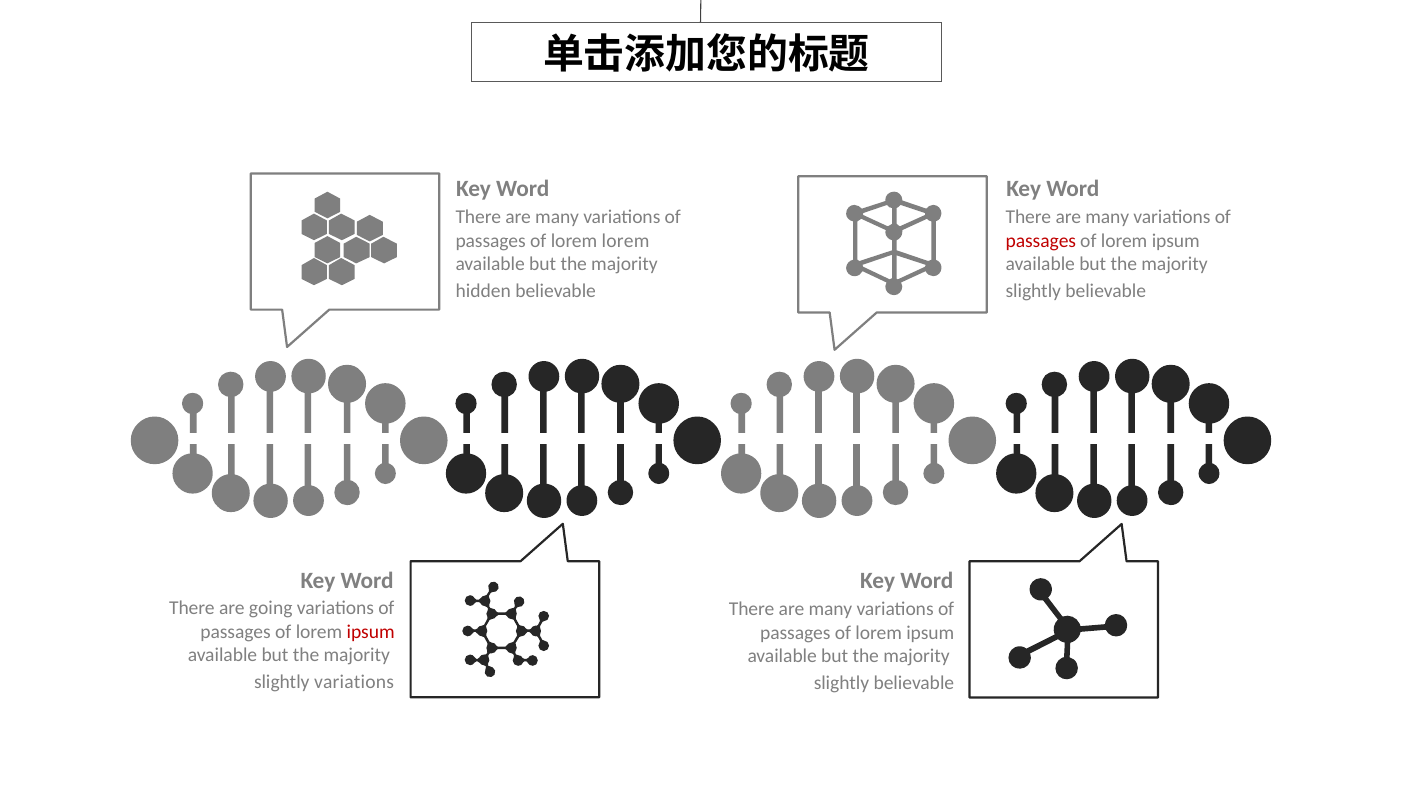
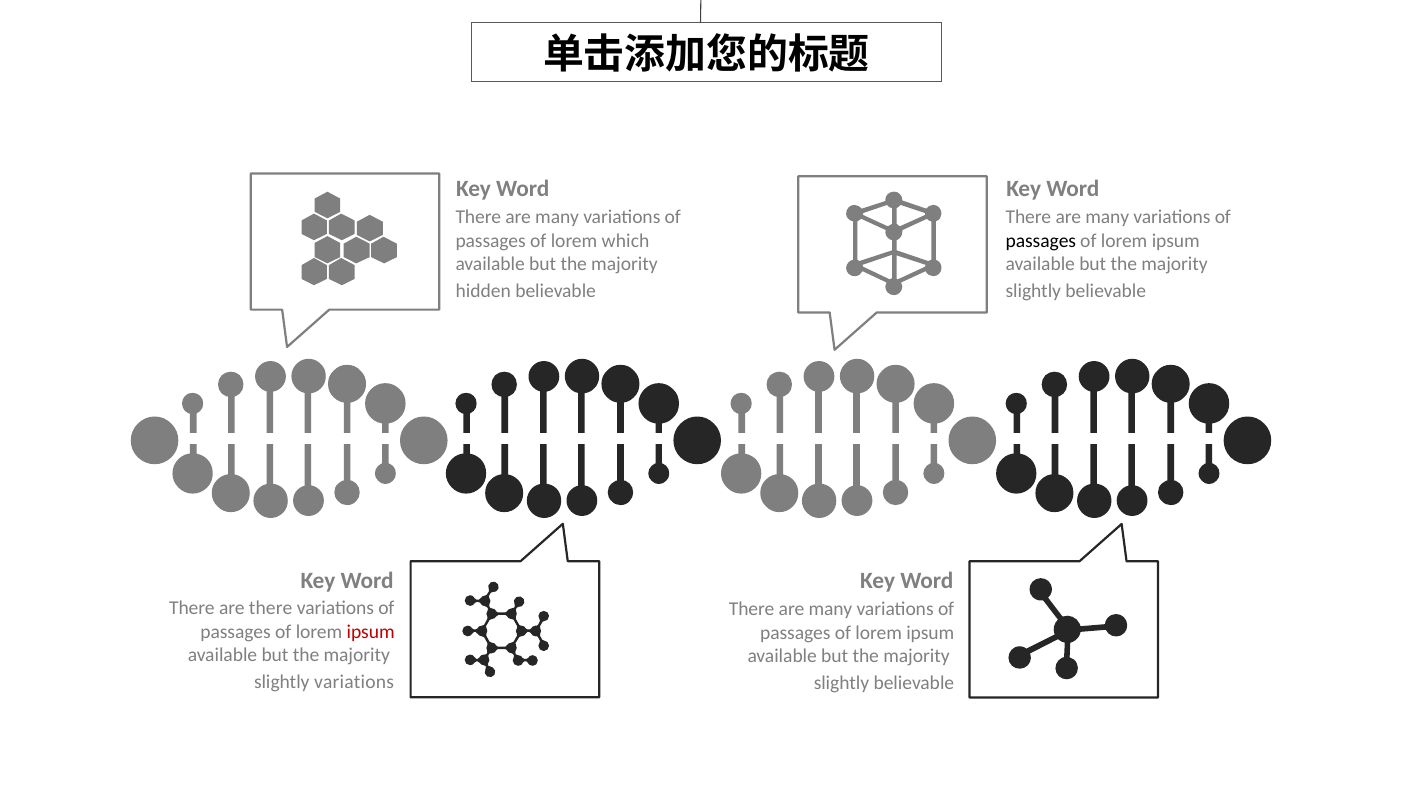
lorem lorem: lorem -> which
passages at (1041, 241) colour: red -> black
are going: going -> there
